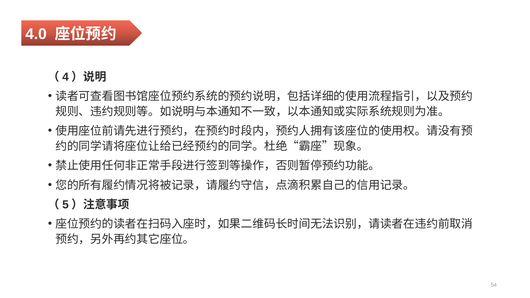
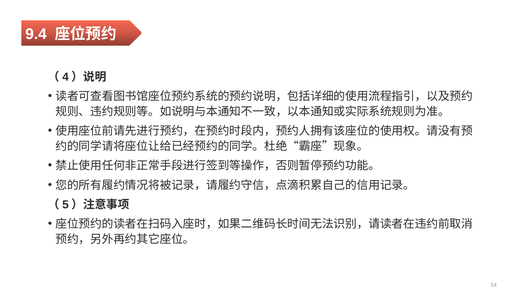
4.0: 4.0 -> 9.4
